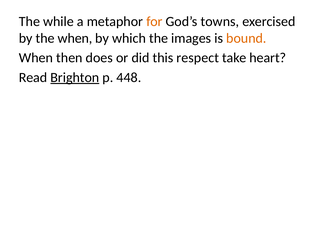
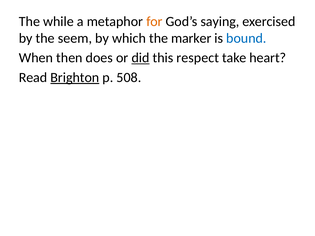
towns: towns -> saying
the when: when -> seem
images: images -> marker
bound colour: orange -> blue
did underline: none -> present
448: 448 -> 508
